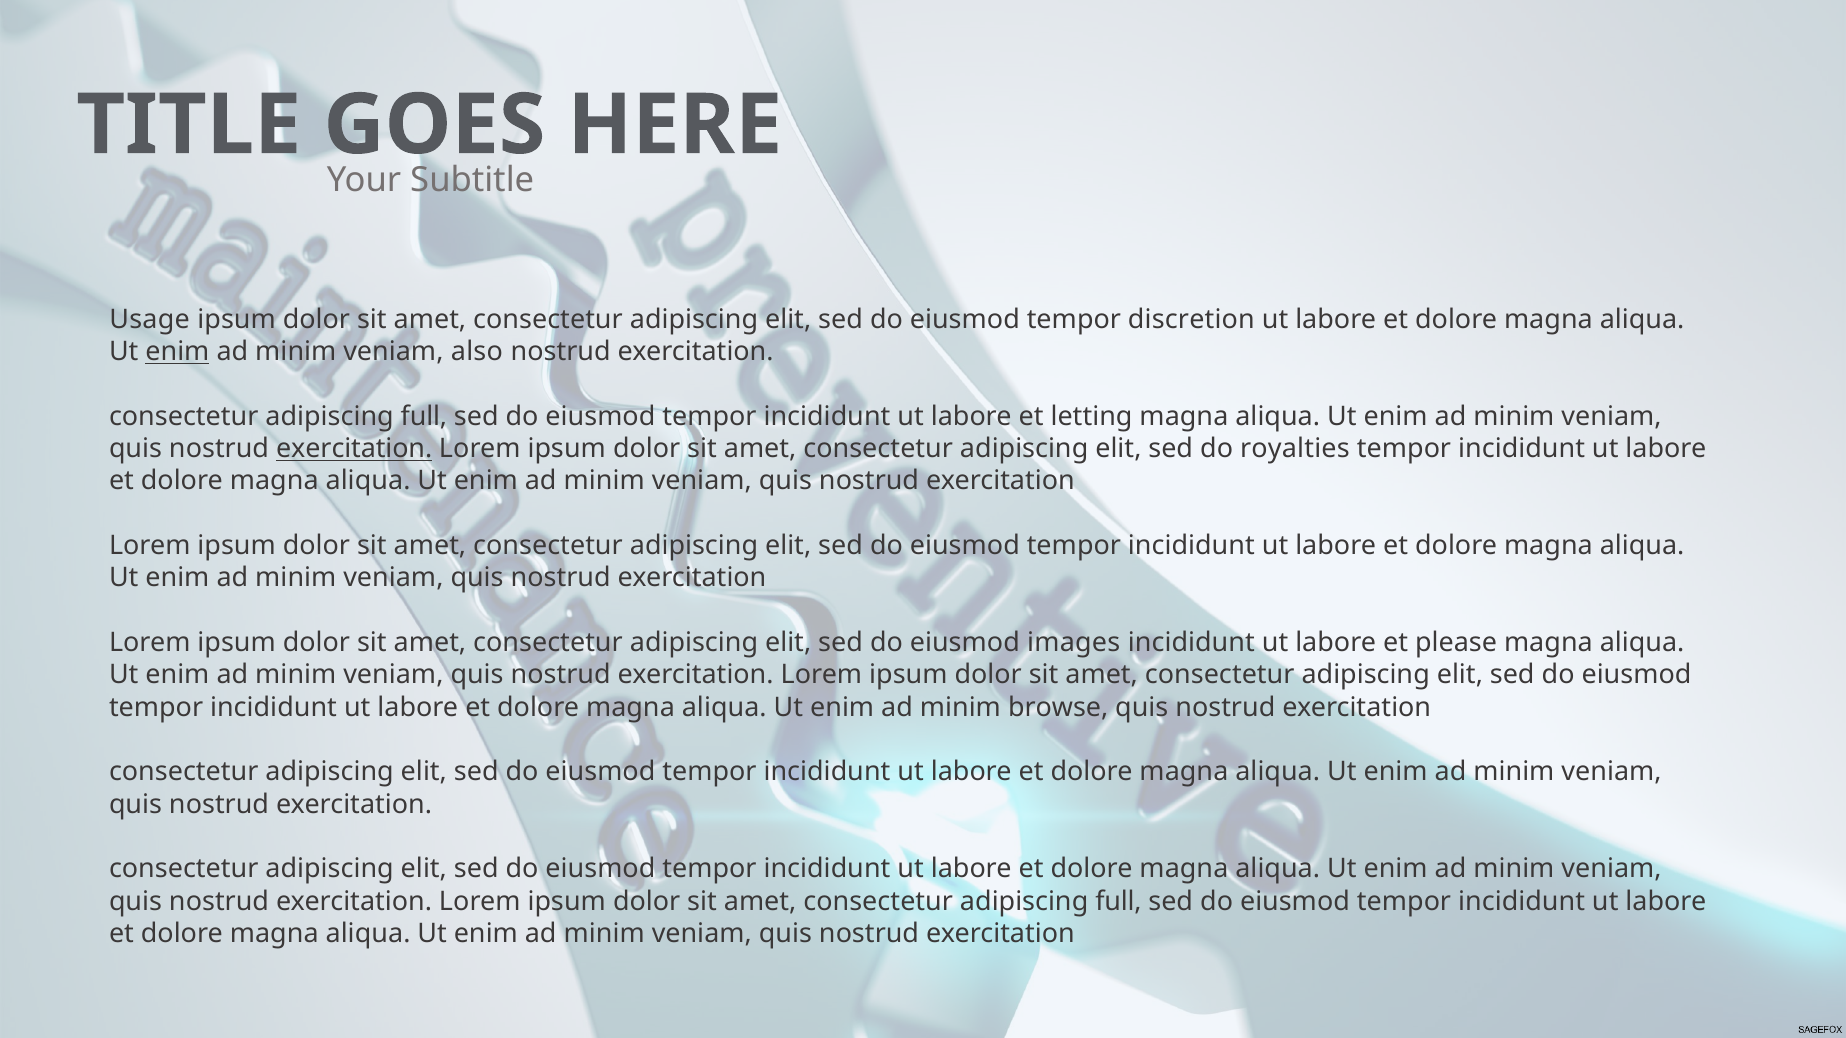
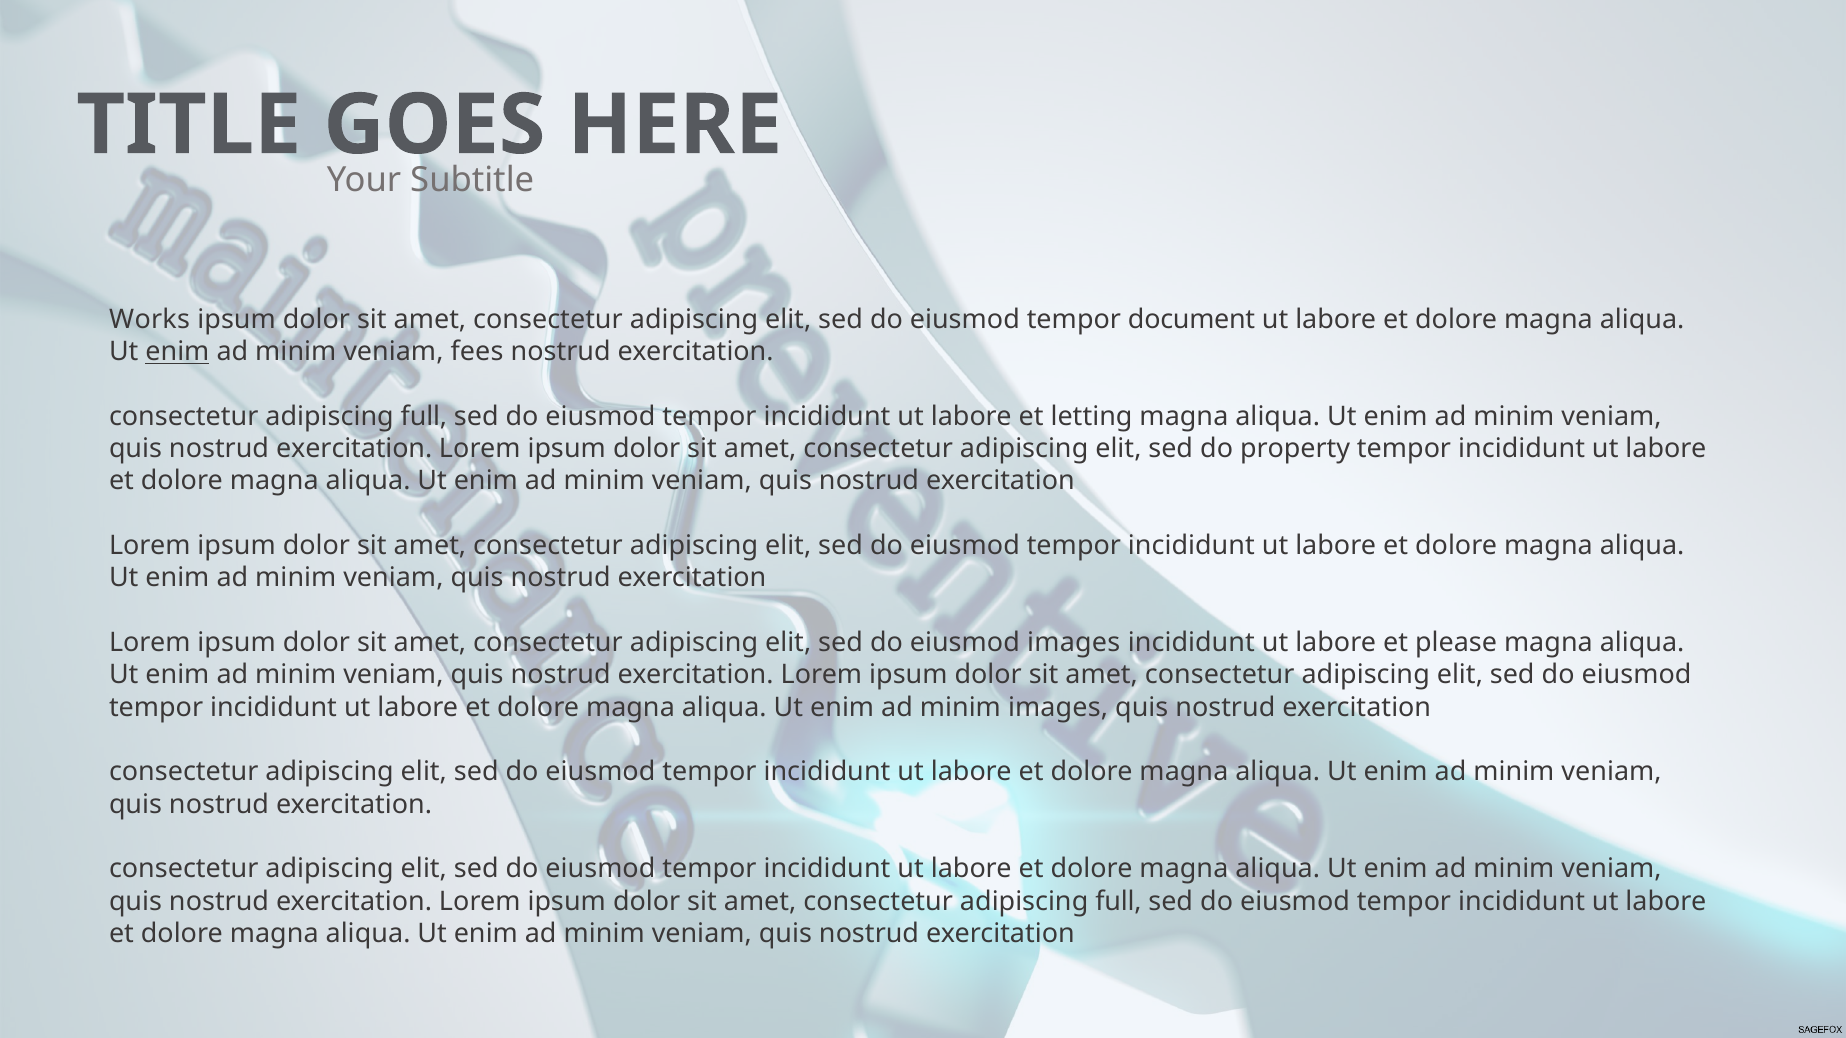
Usage: Usage -> Works
discretion: discretion -> document
also: also -> fees
exercitation at (354, 449) underline: present -> none
royalties: royalties -> property
minim browse: browse -> images
